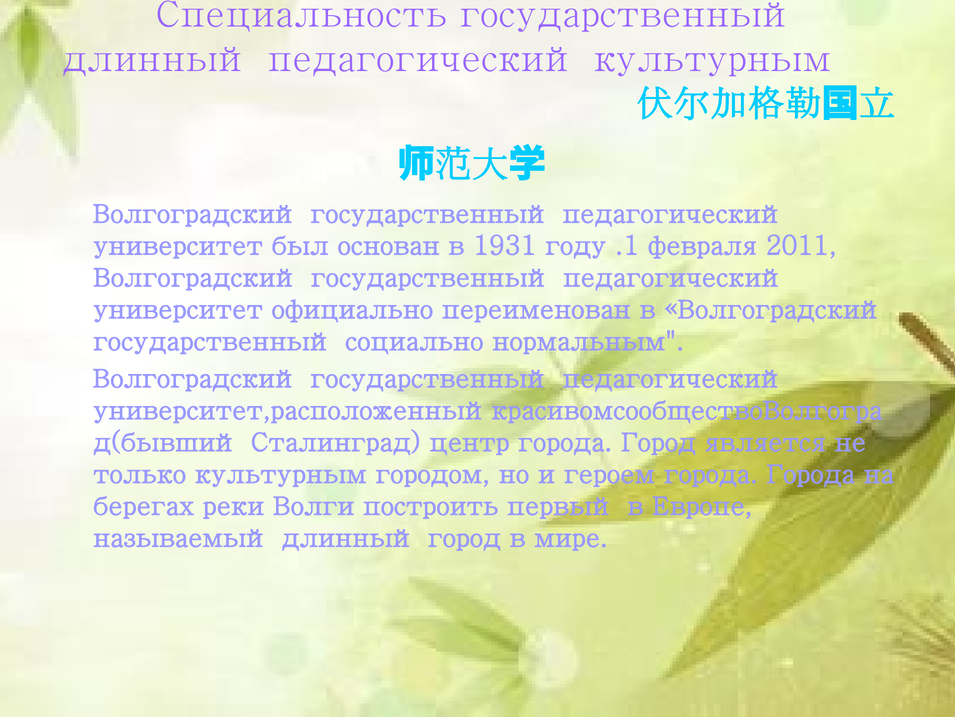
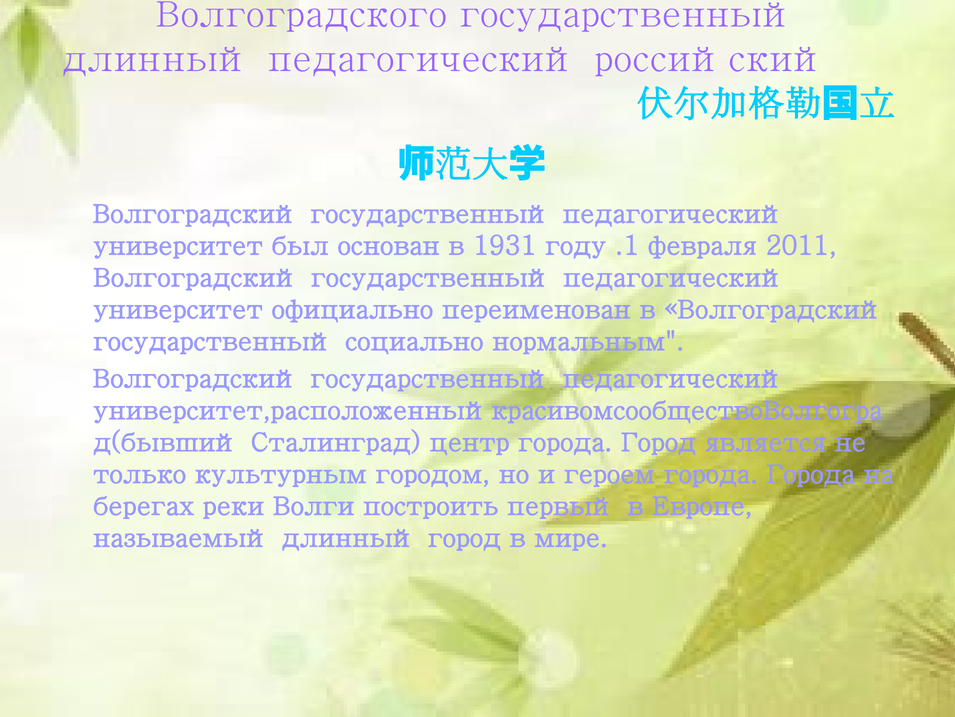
Специальность: Специальность -> Волгоградского
педагогический культурным: культурным -> российский
